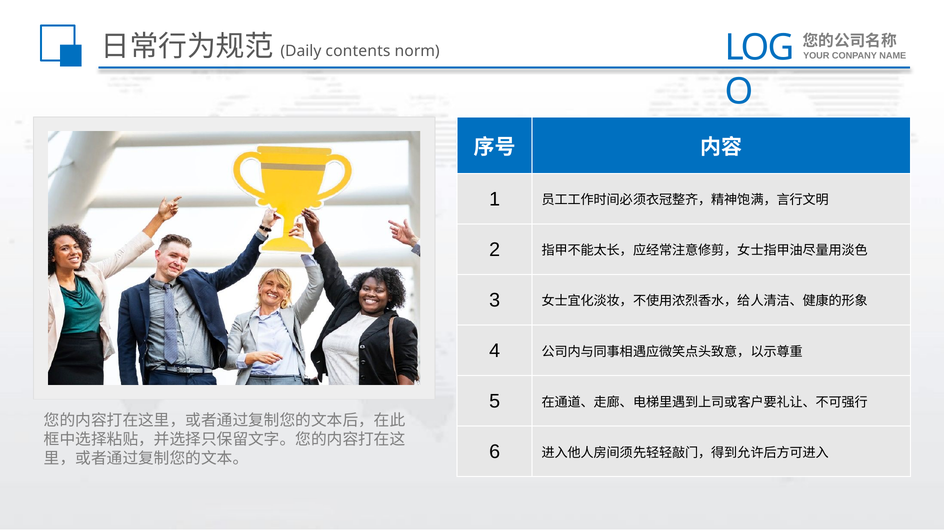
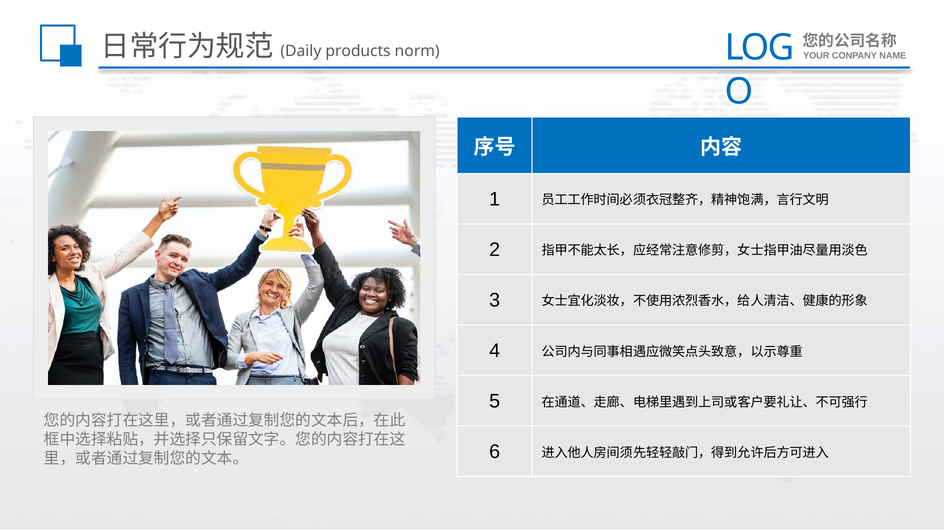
contents: contents -> products
